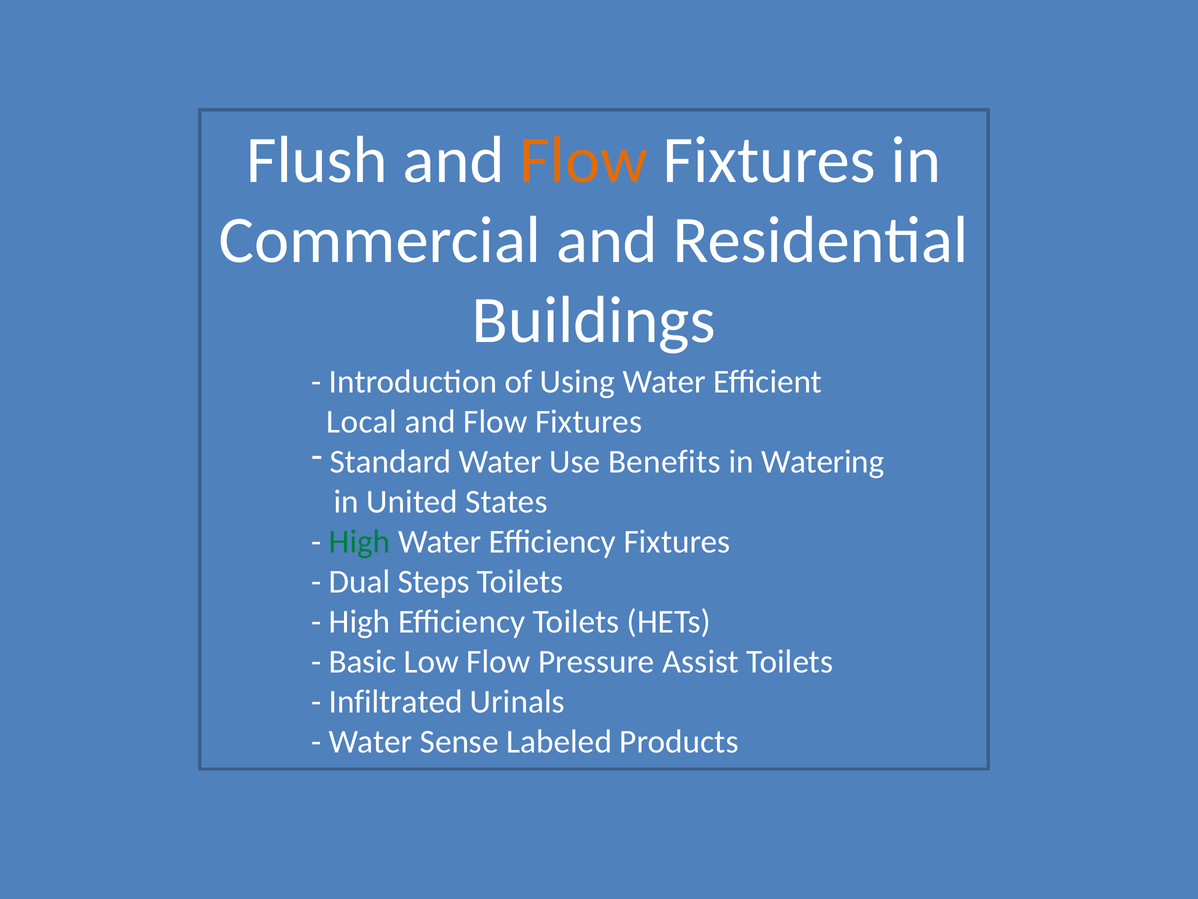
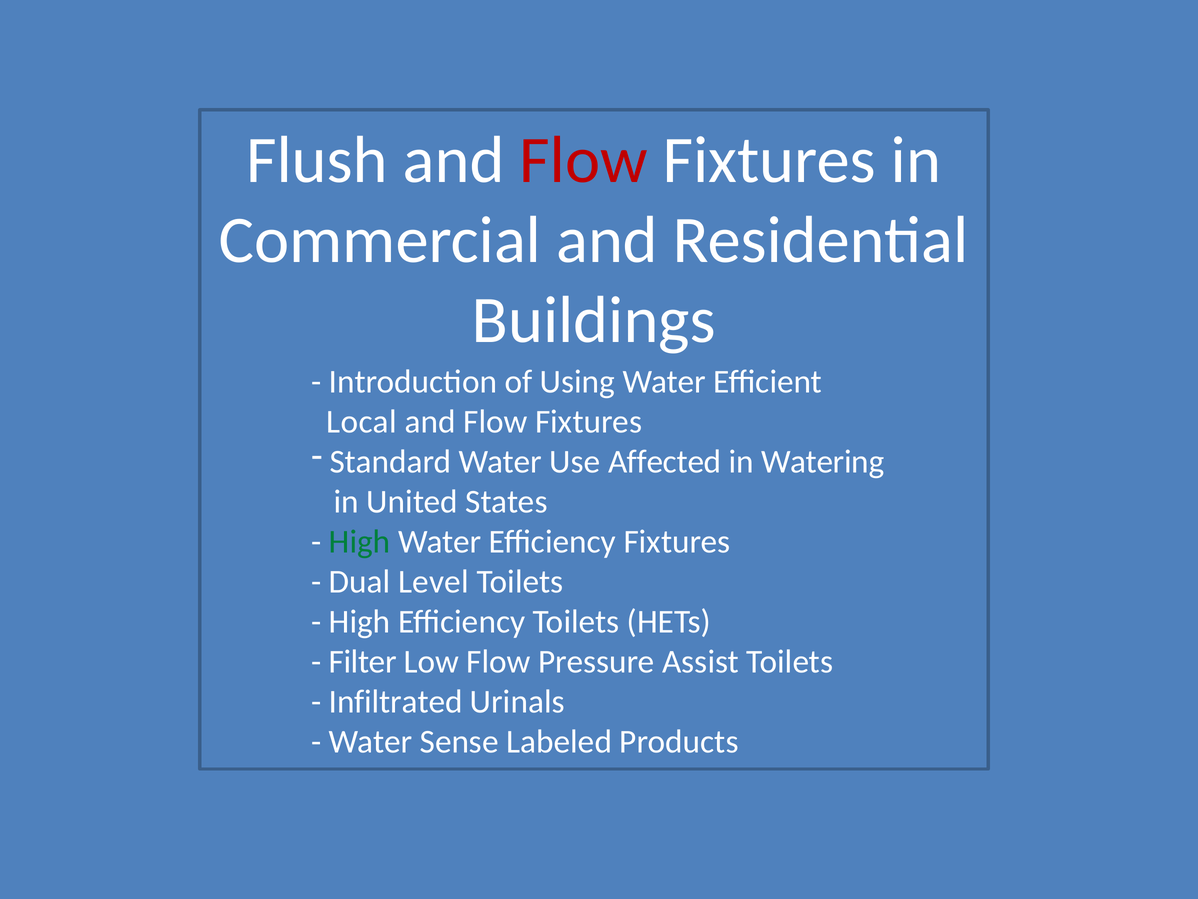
Flow at (584, 160) colour: orange -> red
Benefits: Benefits -> Affected
Steps: Steps -> Level
Basic: Basic -> Filter
